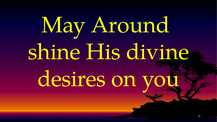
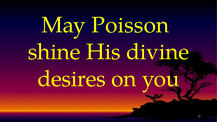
Around: Around -> Poisson
